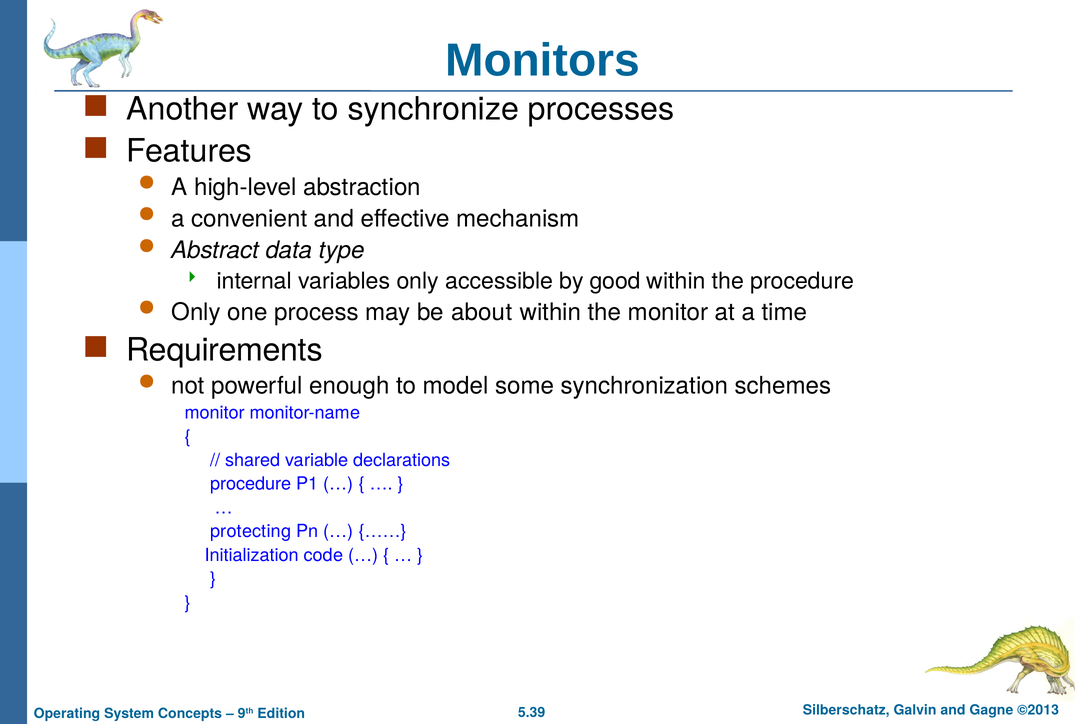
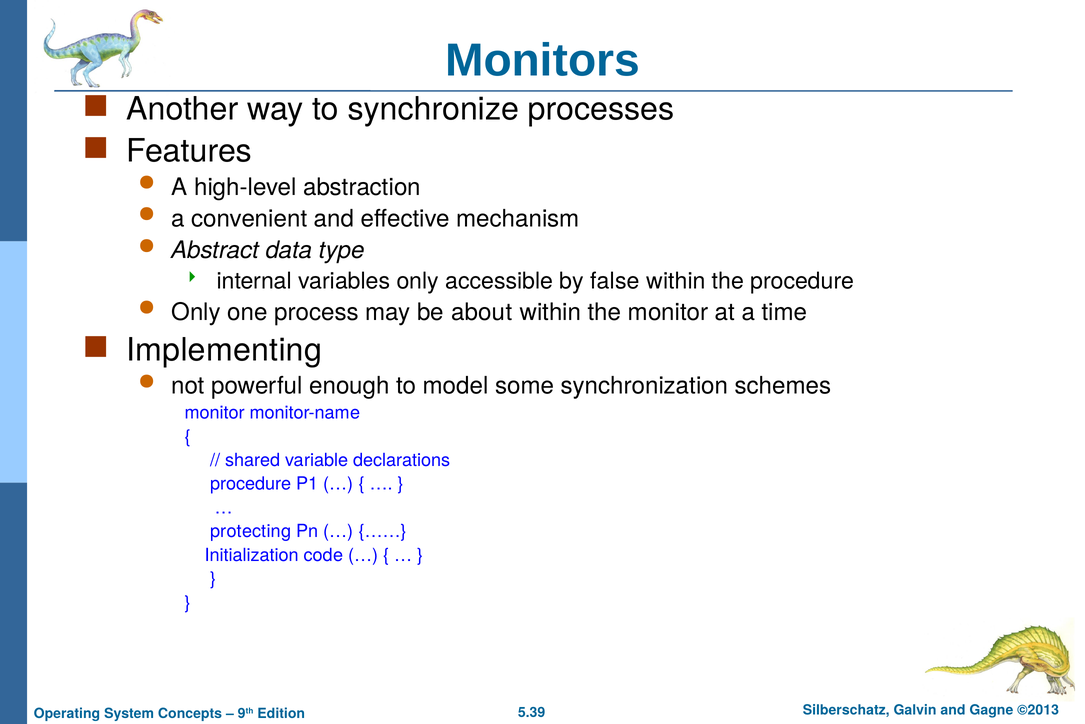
good: good -> false
Requirements: Requirements -> Implementing
